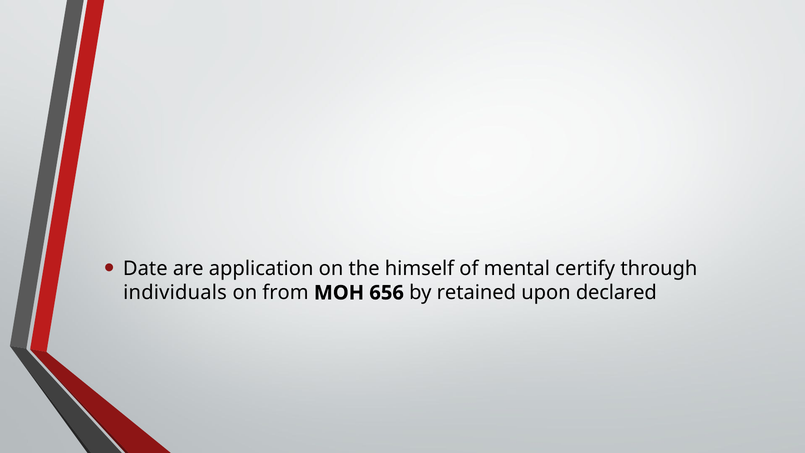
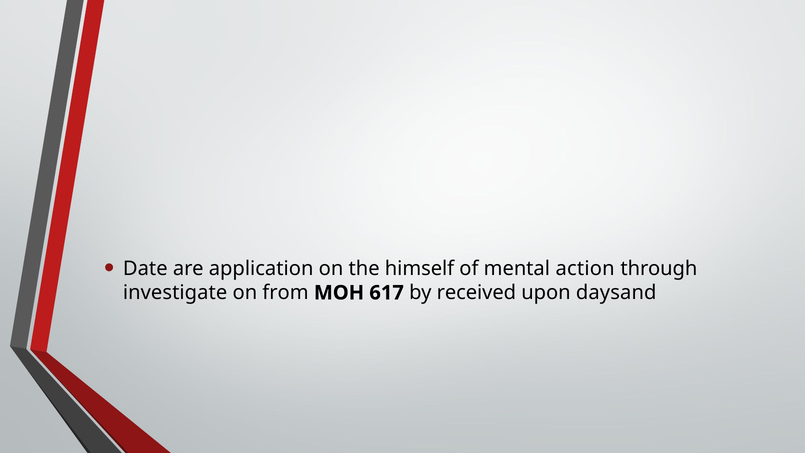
certify: certify -> action
individuals: individuals -> investigate
656: 656 -> 617
retained: retained -> received
declared: declared -> daysand
